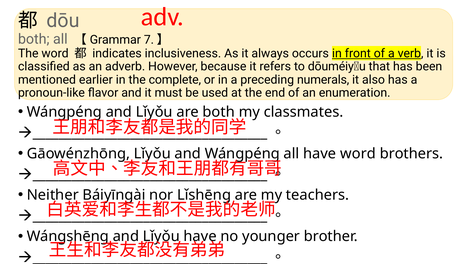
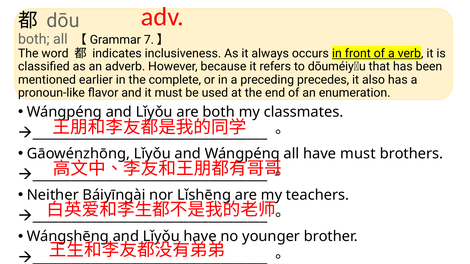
numerals: numerals -> precedes
have word: word -> must
